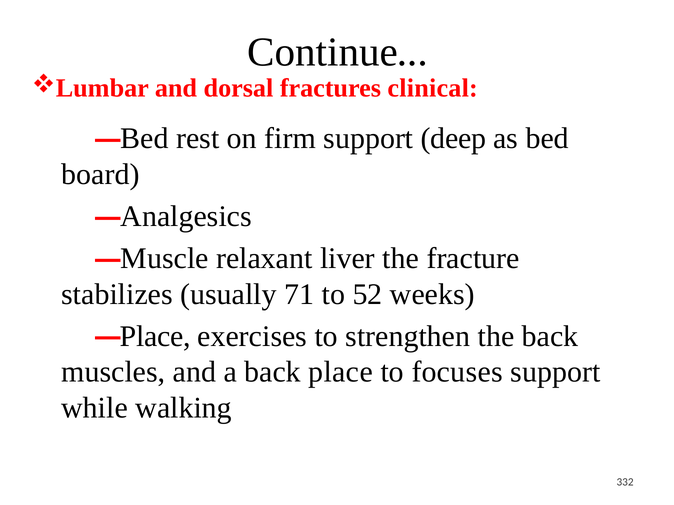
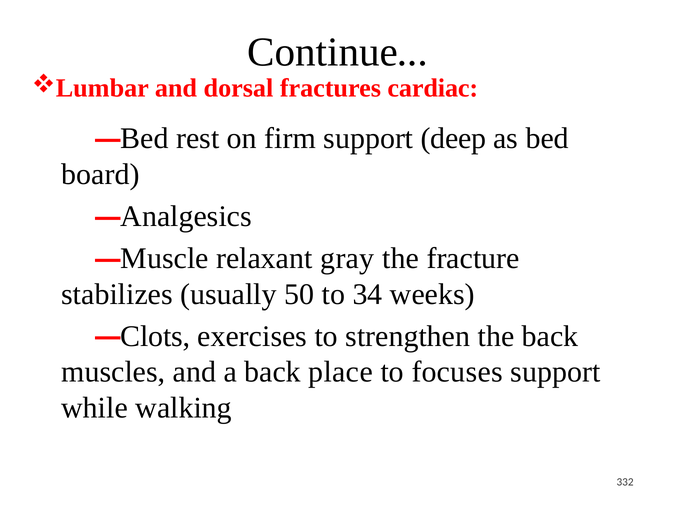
clinical: clinical -> cardiac
liver: liver -> gray
71: 71 -> 50
52: 52 -> 34
Place at (155, 336): Place -> Clots
